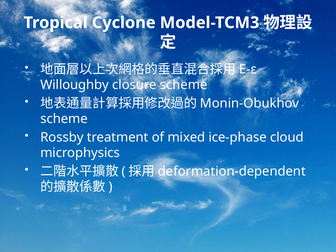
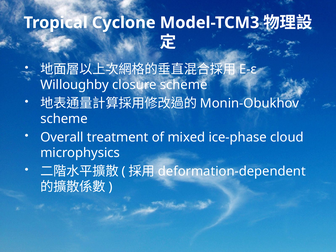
Rossby: Rossby -> Overall
